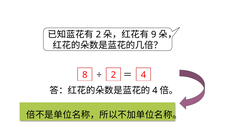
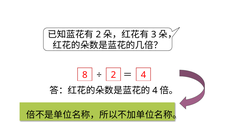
9: 9 -> 3
